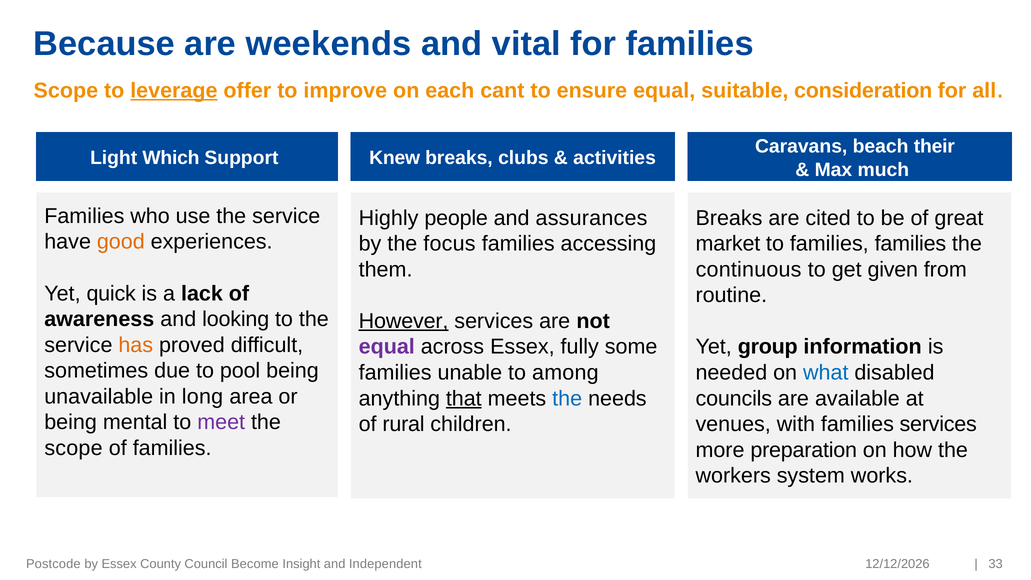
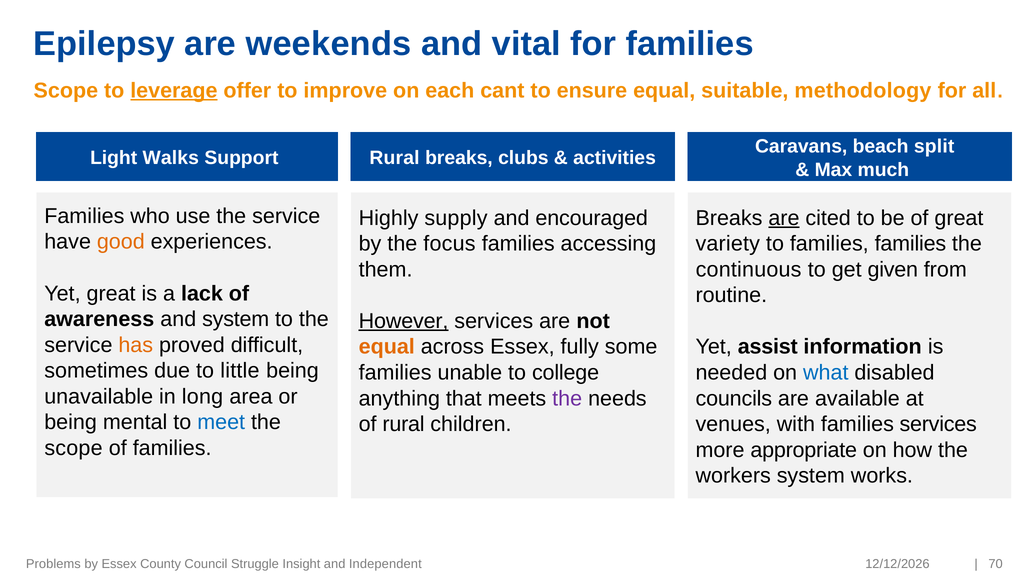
Because: Because -> Epilepsy
consideration: consideration -> methodology
their: their -> split
Which: Which -> Walks
Knew at (395, 158): Knew -> Rural
people: people -> supply
assurances: assurances -> encouraged
are at (784, 218) underline: none -> present
market: market -> variety
Yet quick: quick -> great
and looking: looking -> system
equal at (387, 347) colour: purple -> orange
group: group -> assist
pool: pool -> little
among: among -> college
that underline: present -> none
the at (567, 398) colour: blue -> purple
meet colour: purple -> blue
preparation: preparation -> appropriate
Postcode: Postcode -> Problems
Become: Become -> Struggle
33: 33 -> 70
